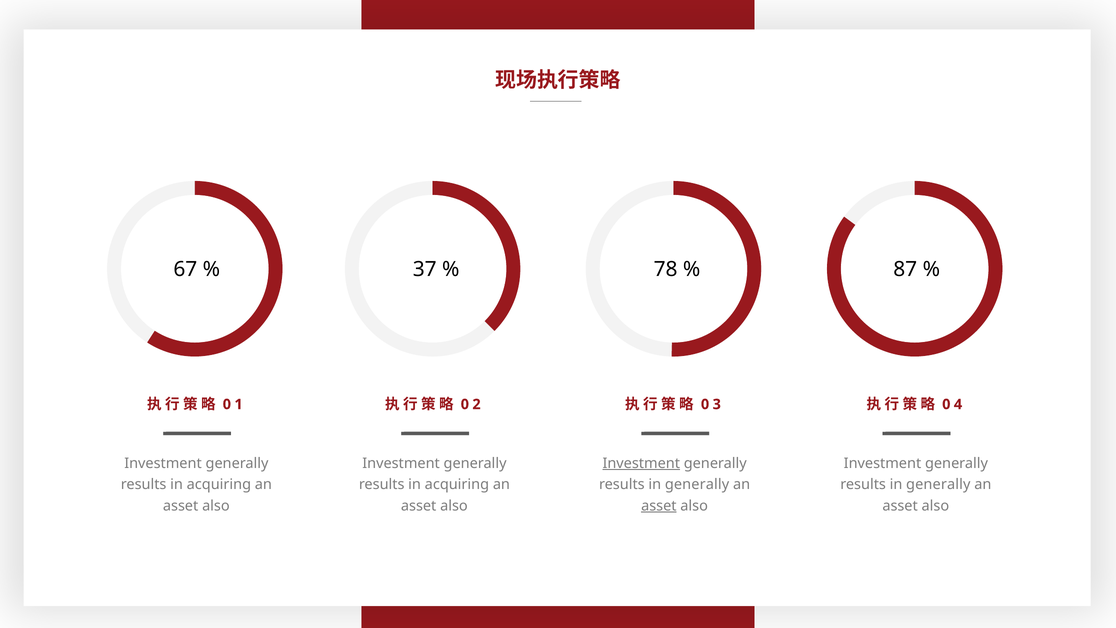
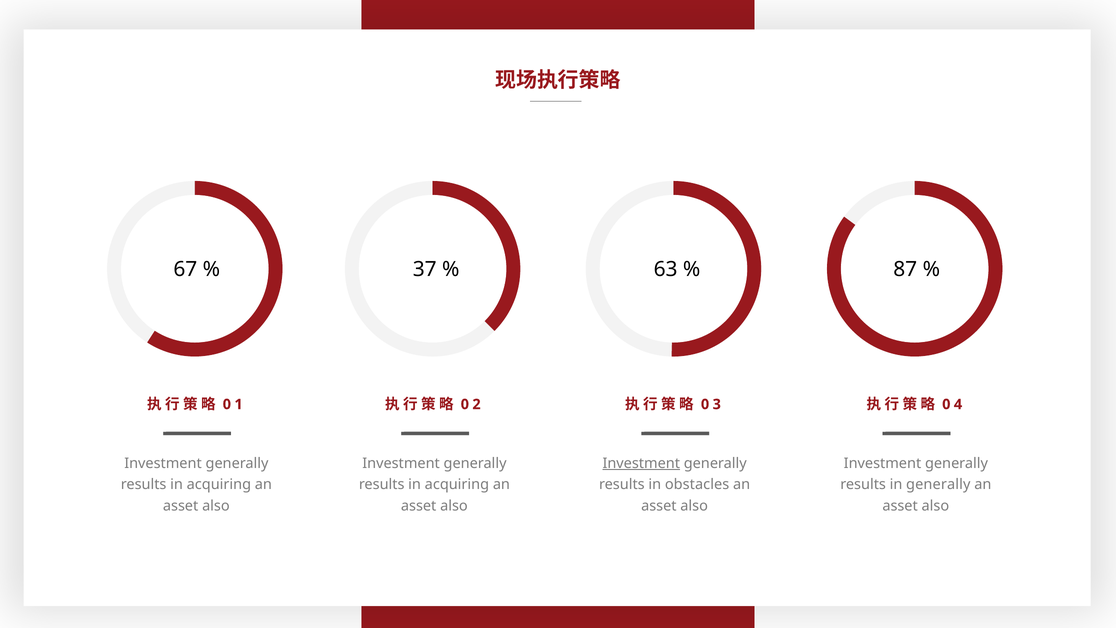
78: 78 -> 63
generally at (697, 484): generally -> obstacles
asset at (659, 506) underline: present -> none
